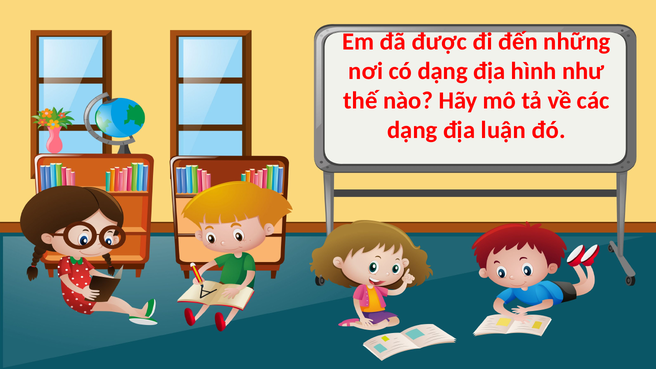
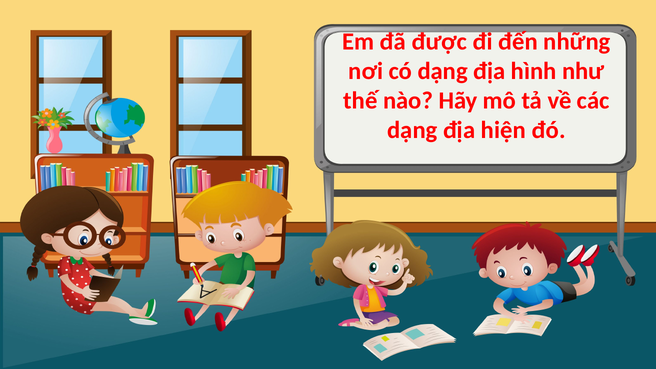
luận: luận -> hiện
